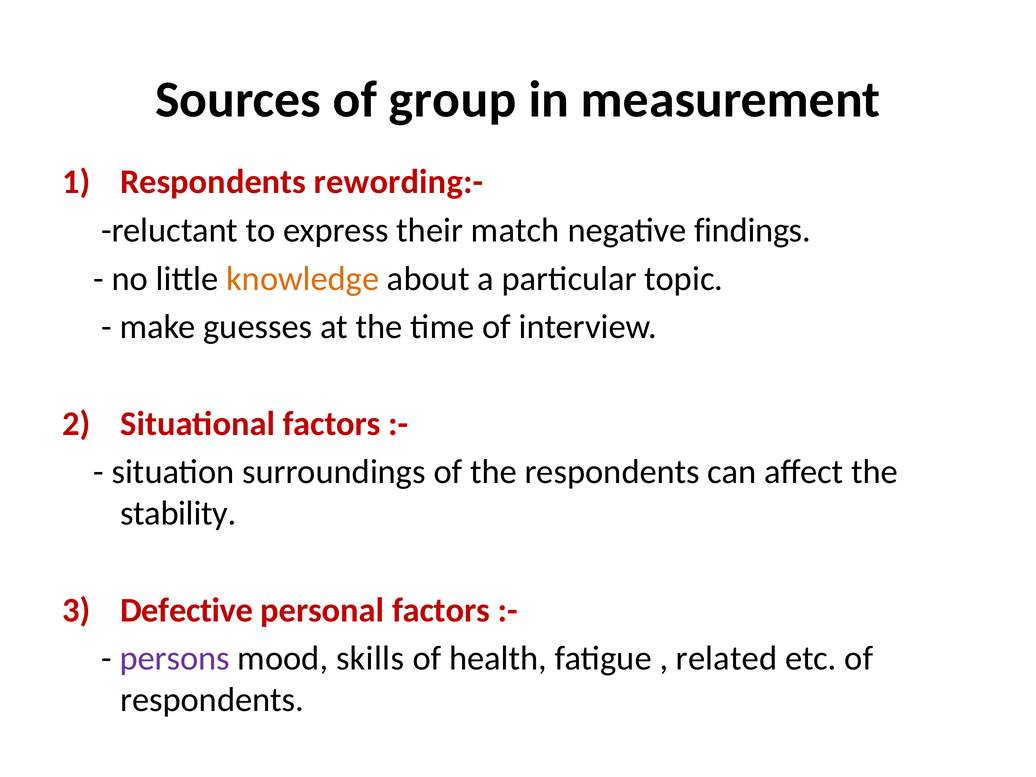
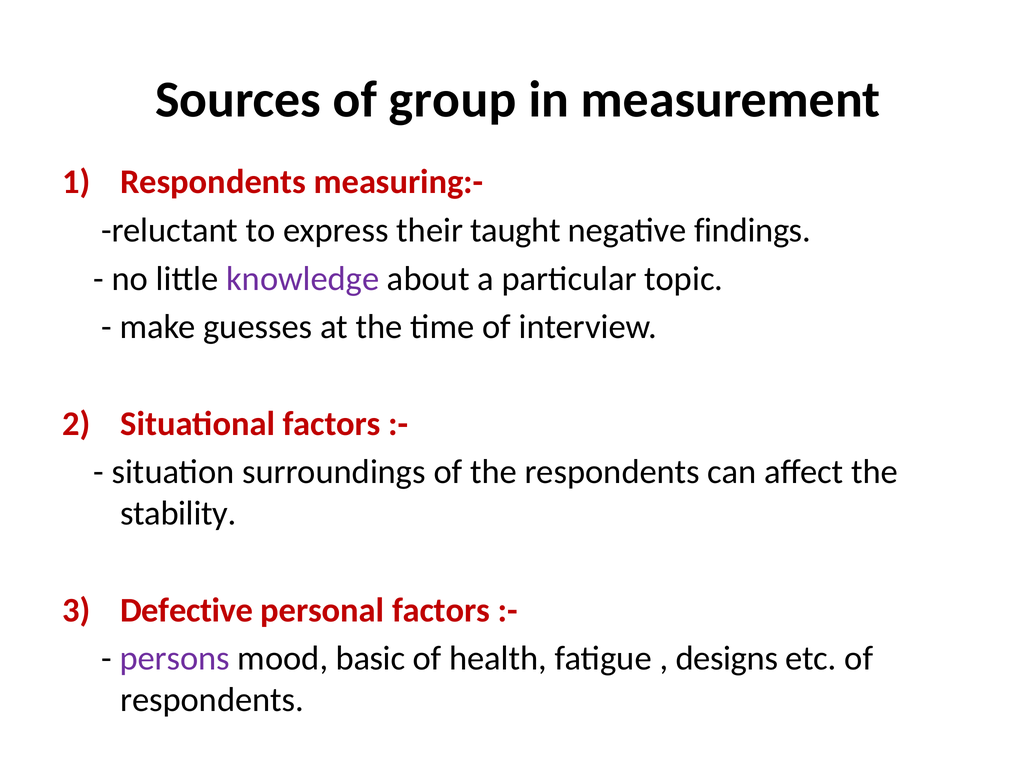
rewording:-: rewording:- -> measuring:-
match: match -> taught
knowledge colour: orange -> purple
skills: skills -> basic
related: related -> designs
